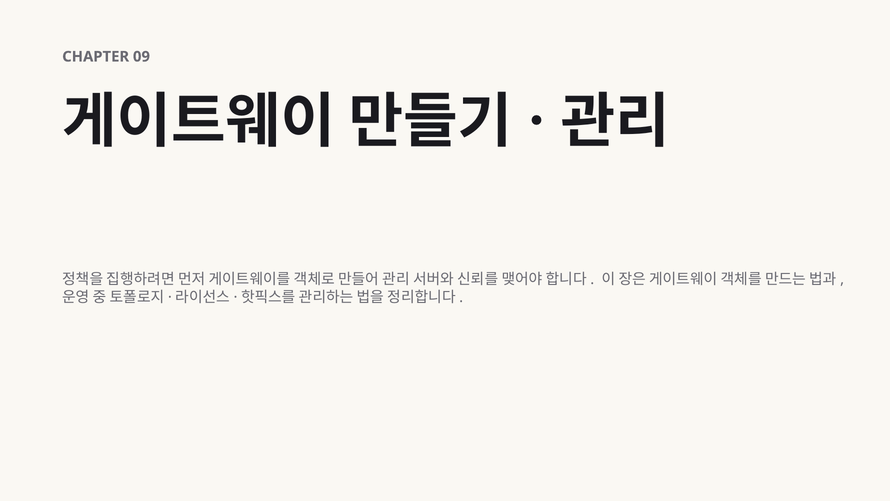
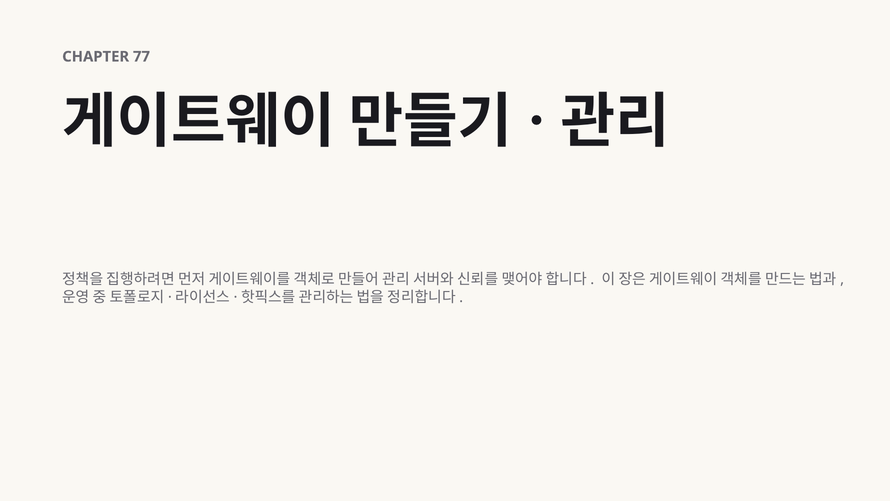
09: 09 -> 77
